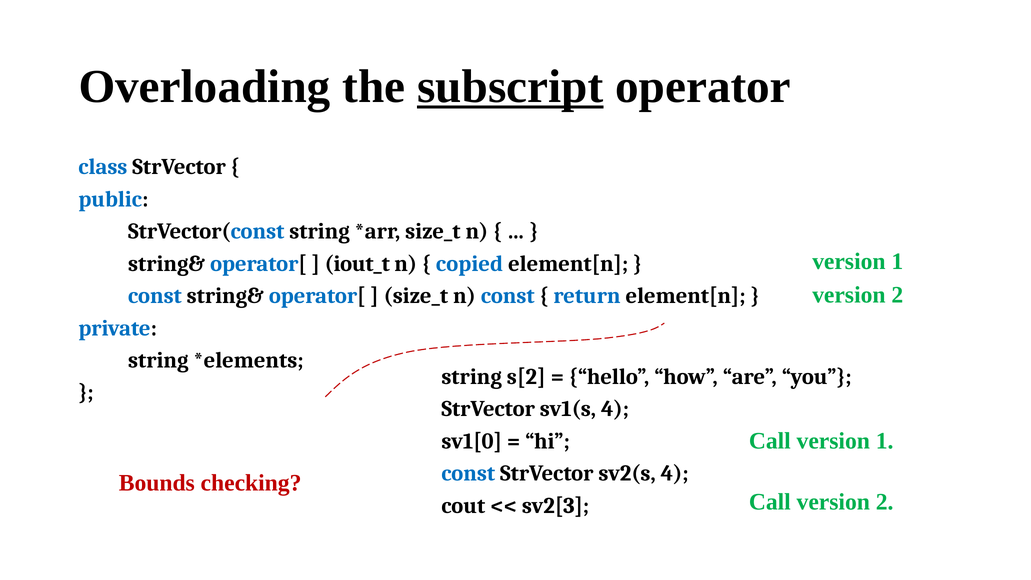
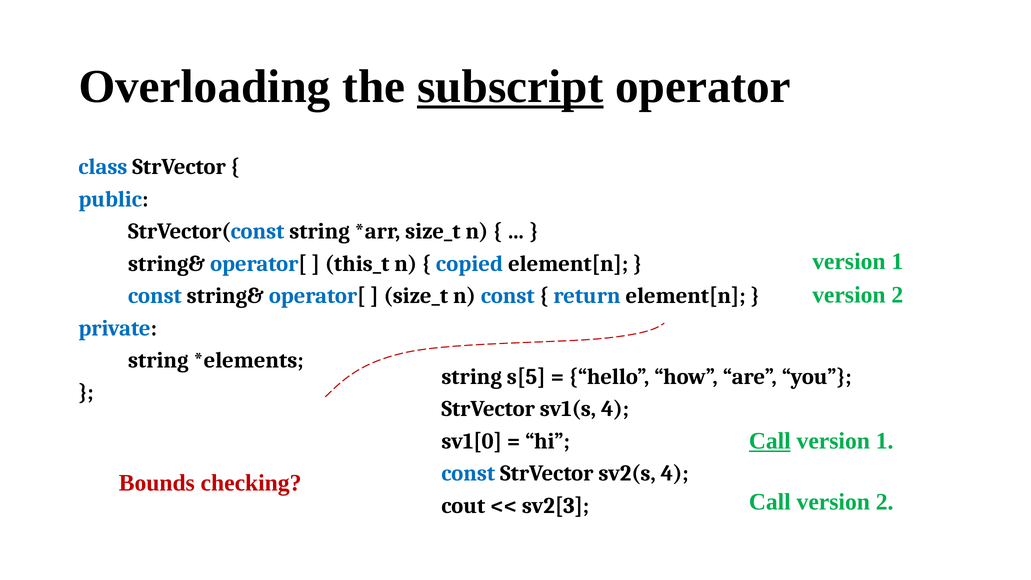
iout_t: iout_t -> this_t
s[2: s[2 -> s[5
Call at (770, 441) underline: none -> present
